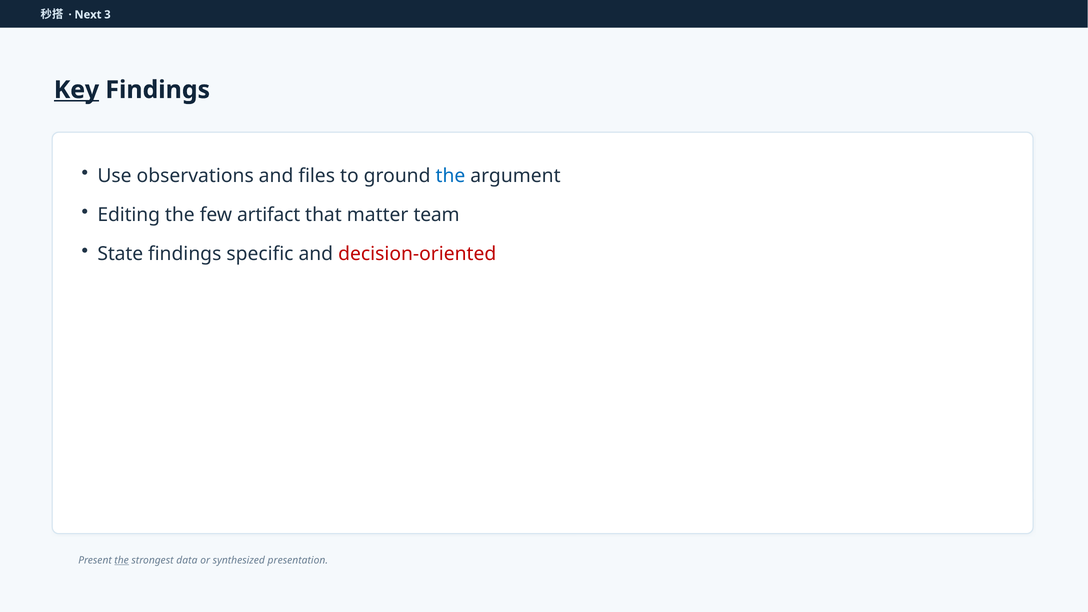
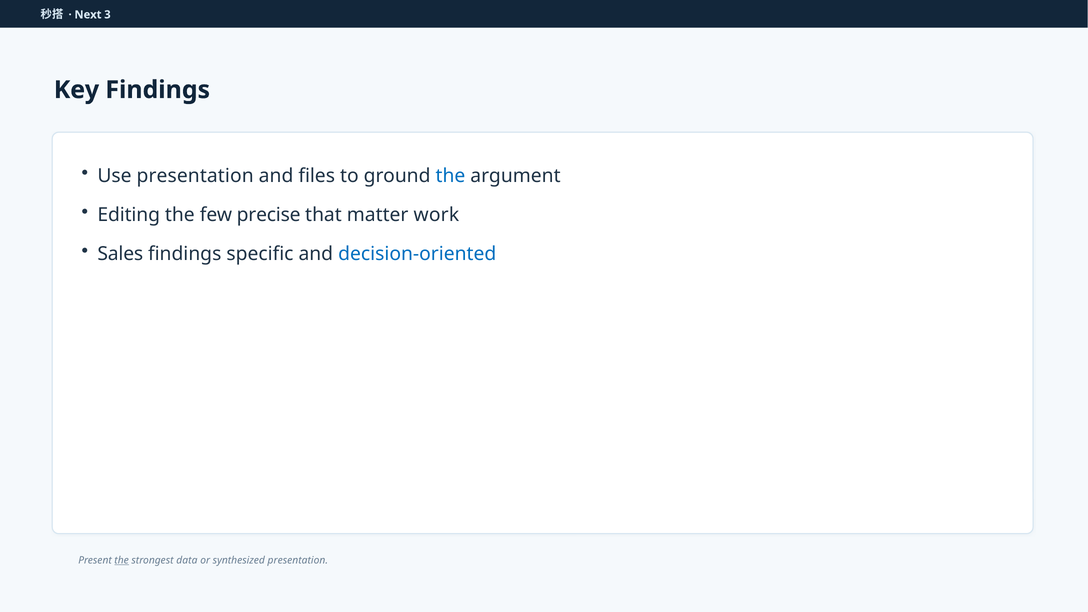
Key underline: present -> none
Use observations: observations -> presentation
artifact: artifact -> precise
team: team -> work
State: State -> Sales
decision-oriented colour: red -> blue
